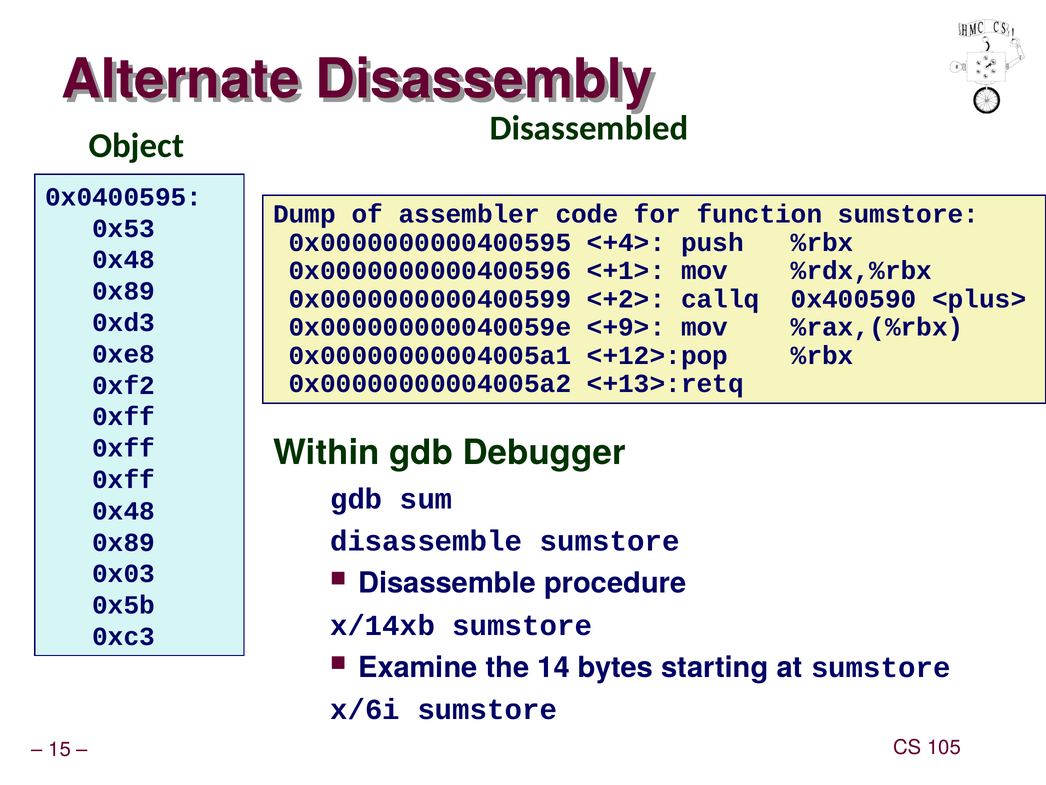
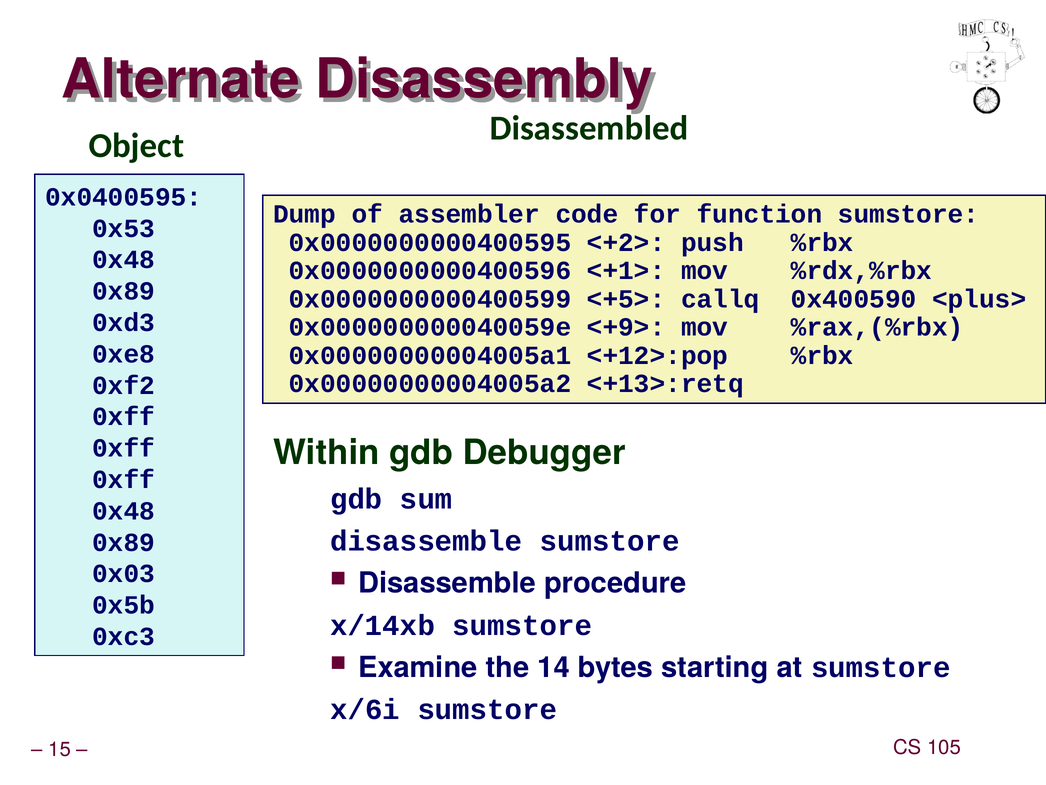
<+4>: <+4> -> <+2>
<+2>: <+2> -> <+5>
